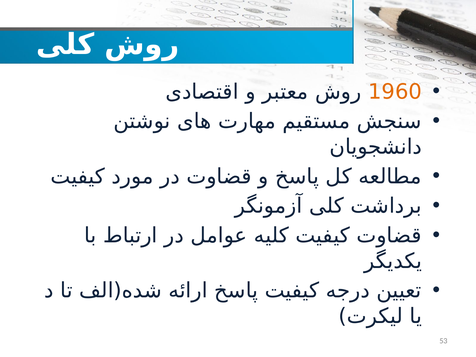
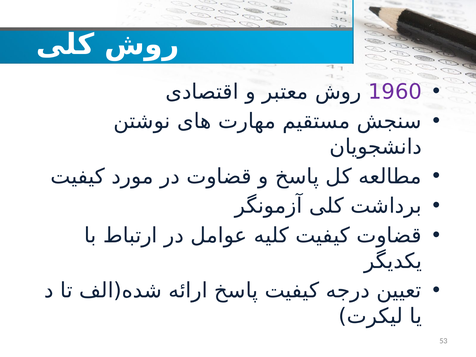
1960 colour: orange -> purple
